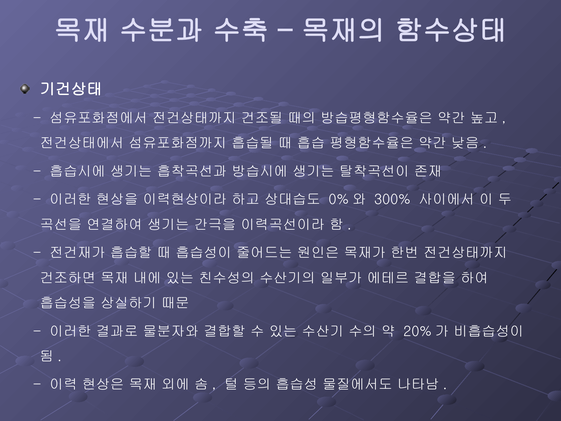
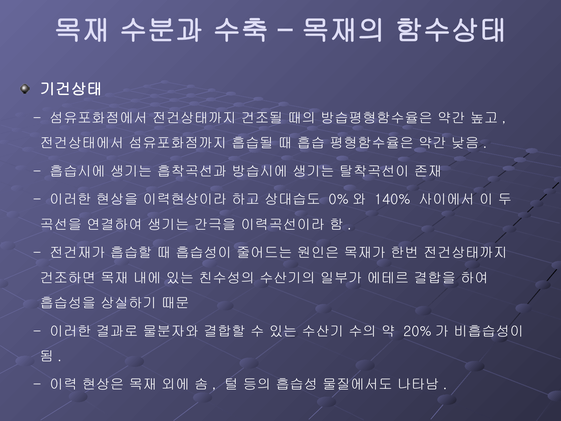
300%: 300% -> 140%
